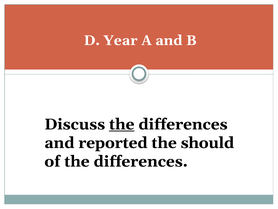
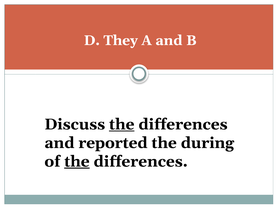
Year: Year -> They
should: should -> during
the at (77, 161) underline: none -> present
